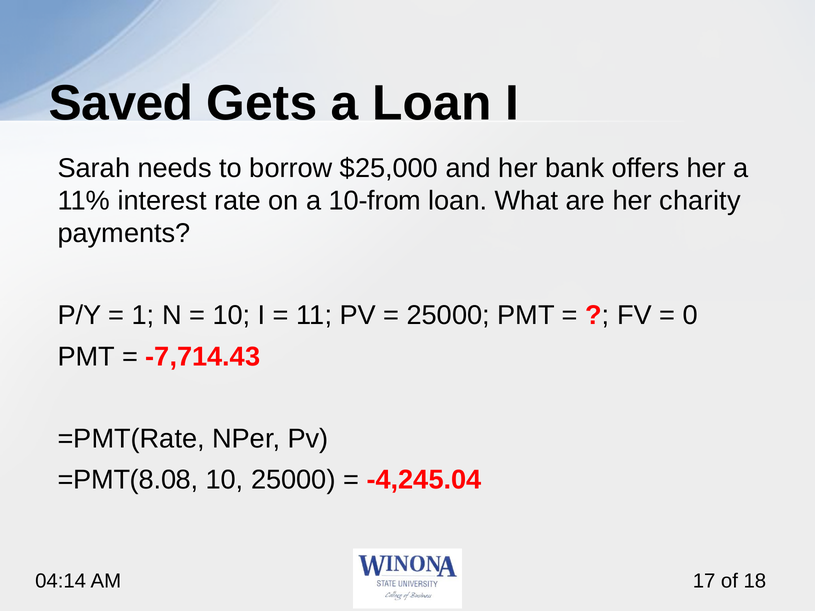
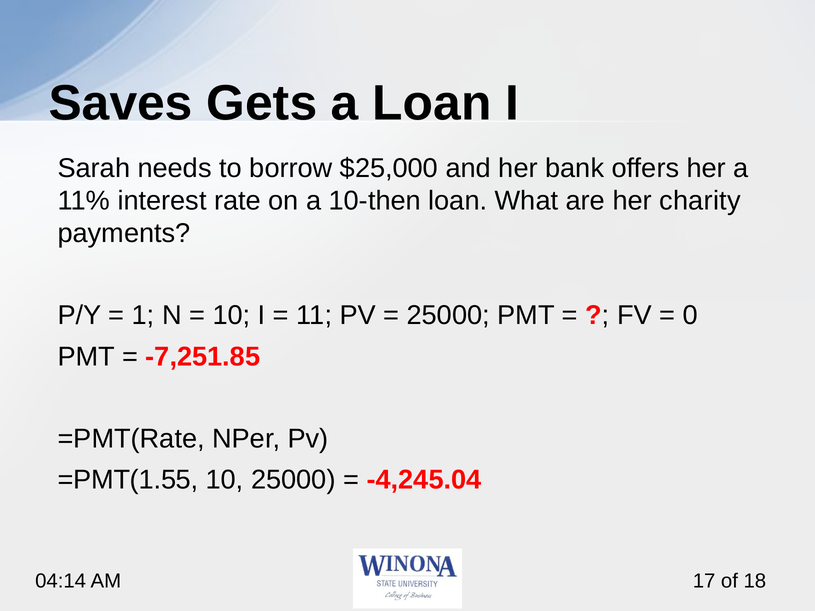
Saved: Saved -> Saves
10-from: 10-from -> 10-then
-7,714.43: -7,714.43 -> -7,251.85
=PMT(8.08: =PMT(8.08 -> =PMT(1.55
